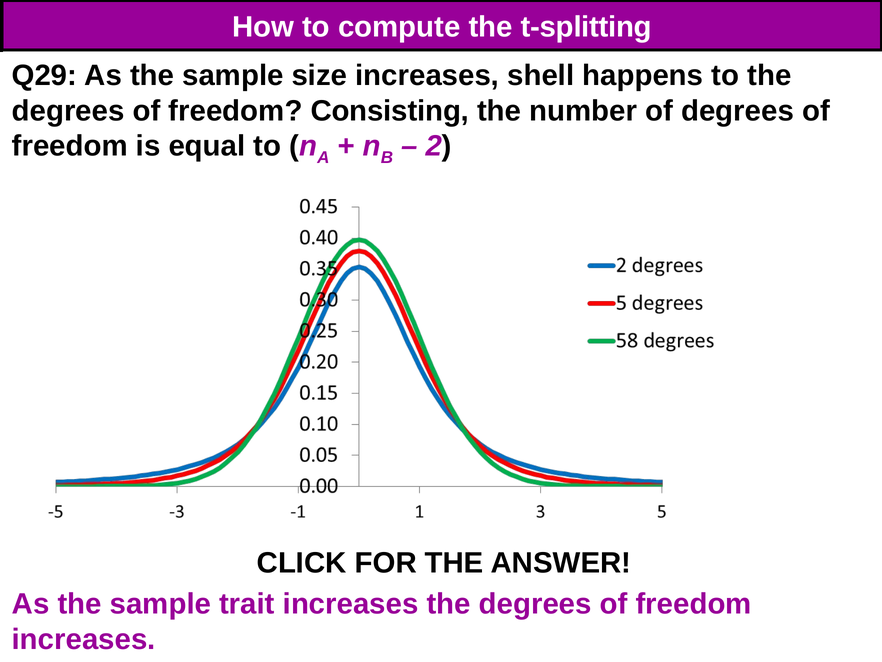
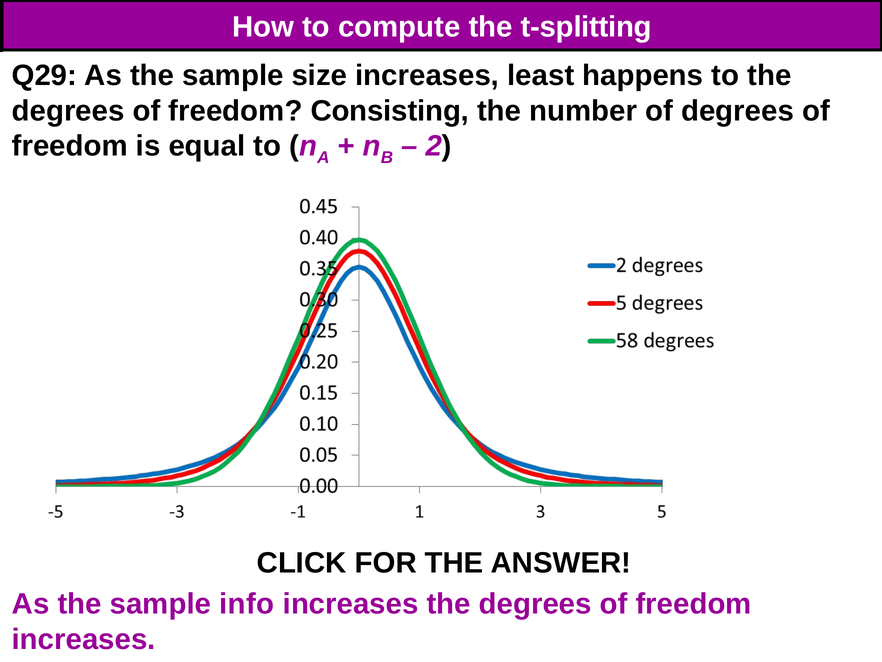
shell: shell -> least
trait: trait -> info
